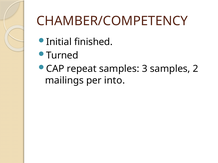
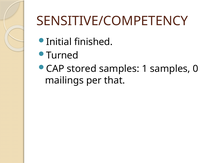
CHAMBER/COMPETENCY: CHAMBER/COMPETENCY -> SENSITIVE/COMPETENCY
repeat: repeat -> stored
3: 3 -> 1
2: 2 -> 0
into: into -> that
